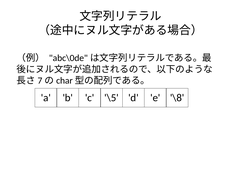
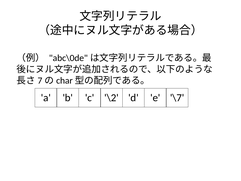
\5: \5 -> \2
\8: \8 -> \7
